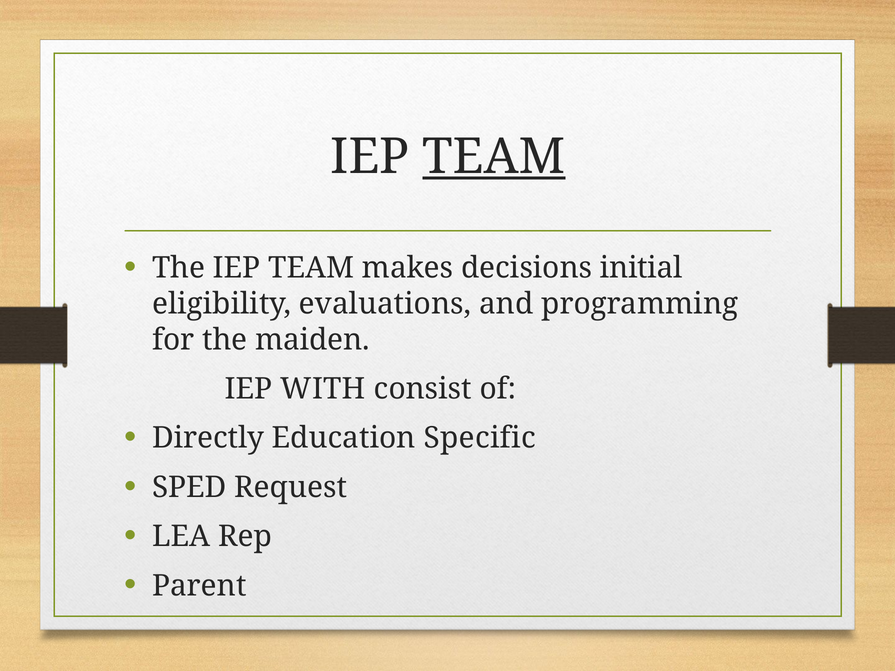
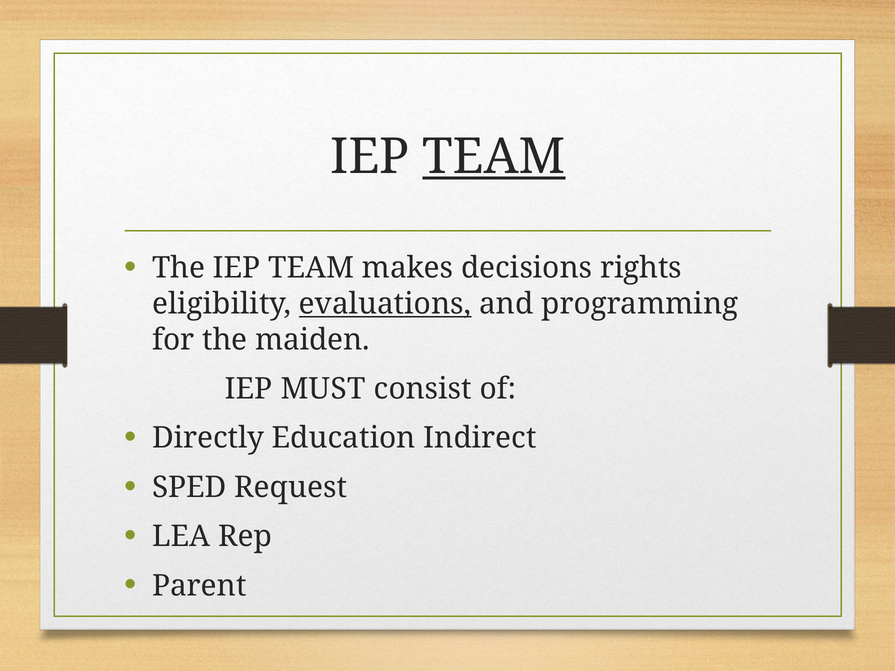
initial: initial -> rights
evaluations underline: none -> present
WITH: WITH -> MUST
Specific: Specific -> Indirect
